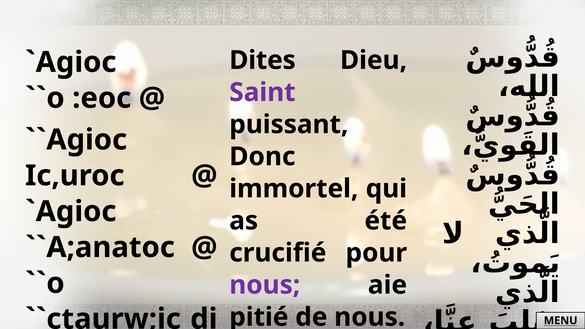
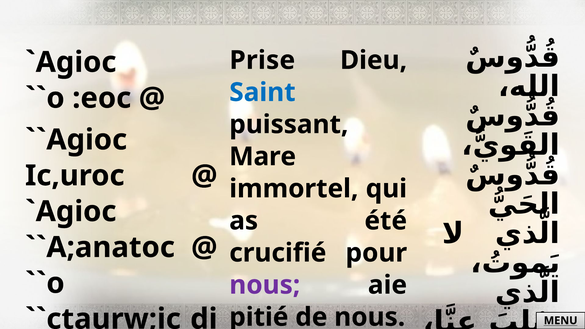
Dites: Dites -> Prise
Saint colour: purple -> blue
Donc: Donc -> Mare
